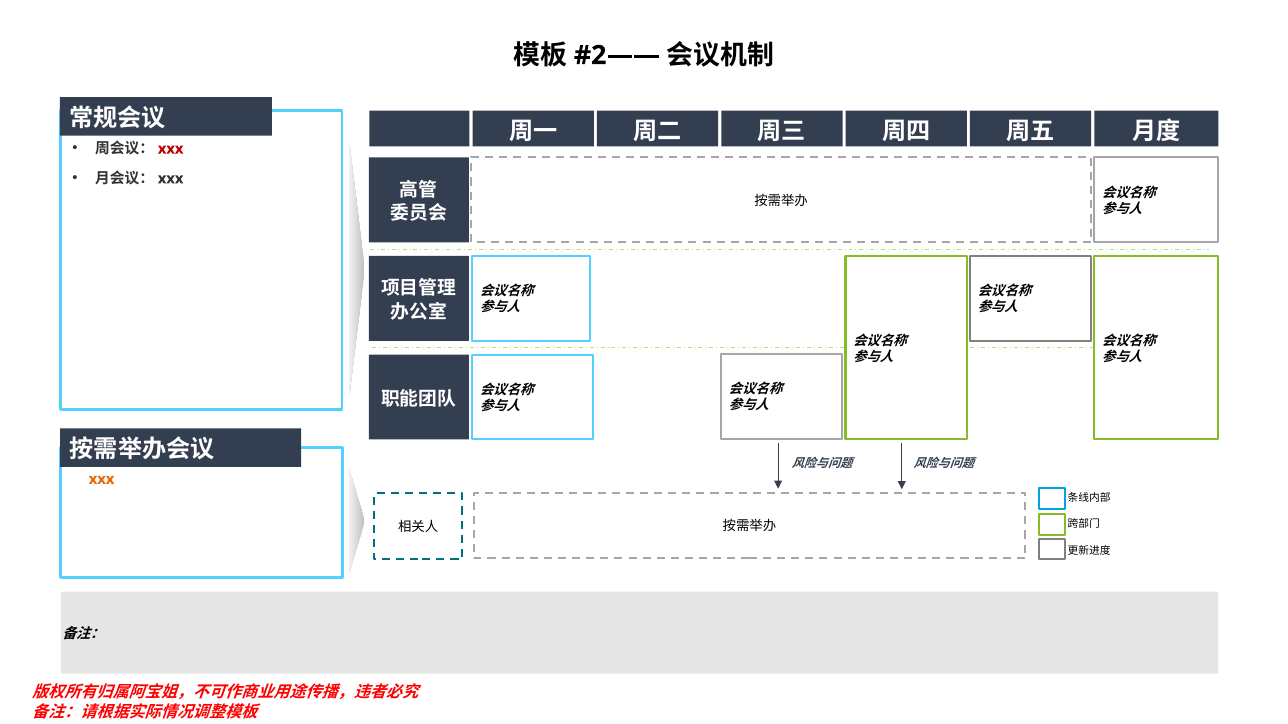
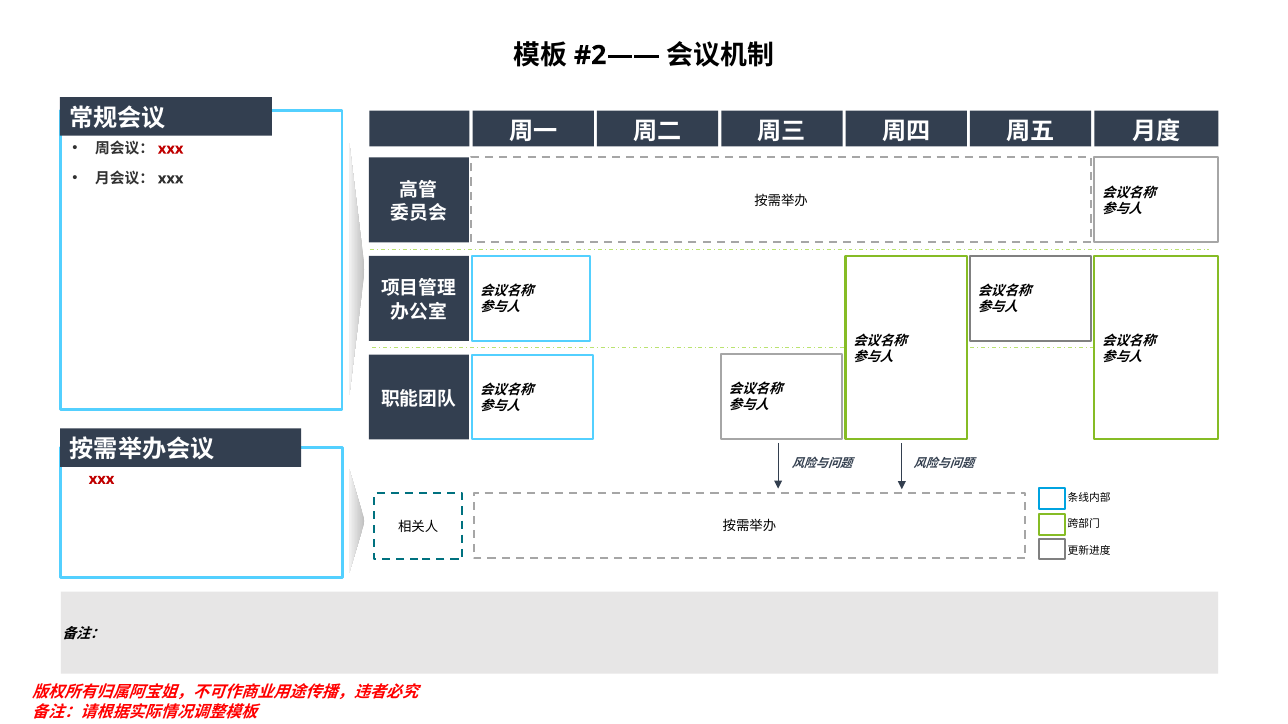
xxx at (102, 479) colour: orange -> red
